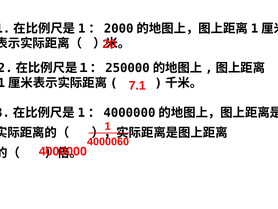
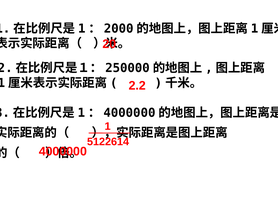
7.1: 7.1 -> 2.2
4000060: 4000060 -> 5122614
